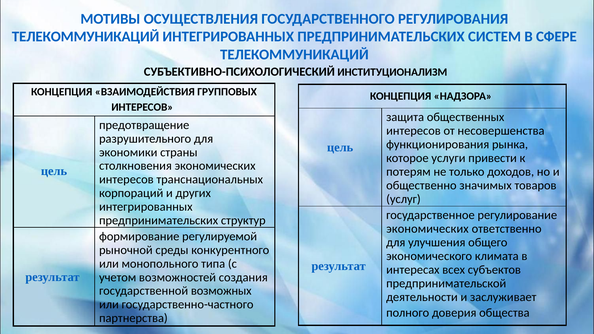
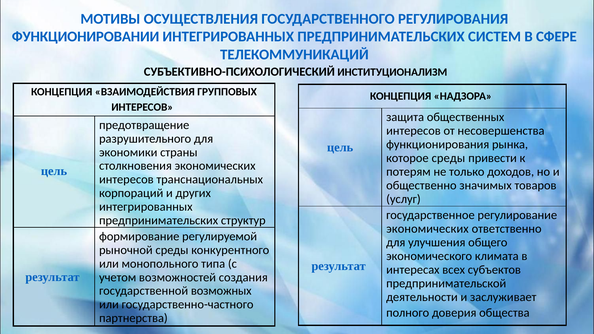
ТЕЛЕКОММУНИКАЦИЙ at (86, 37): ТЕЛЕКОММУНИКАЦИЙ -> ФУНКЦИОНИРОВАНИИ
которое услуги: услуги -> среды
